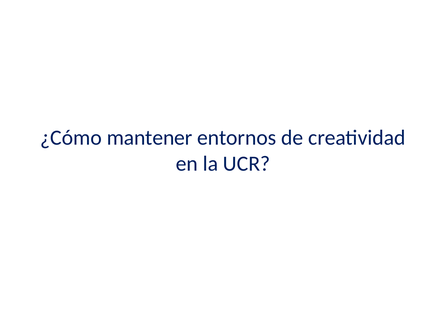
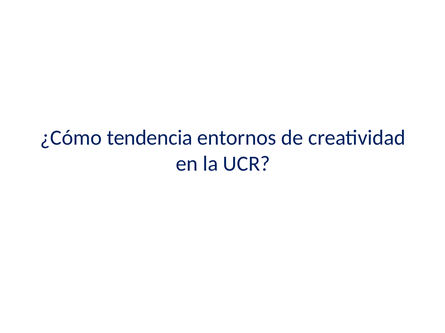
mantener: mantener -> tendencia
